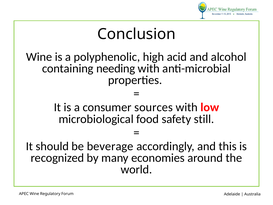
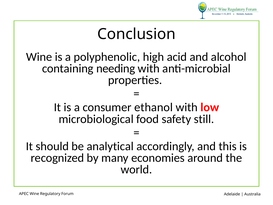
sources: sources -> ethanol
beverage: beverage -> analytical
